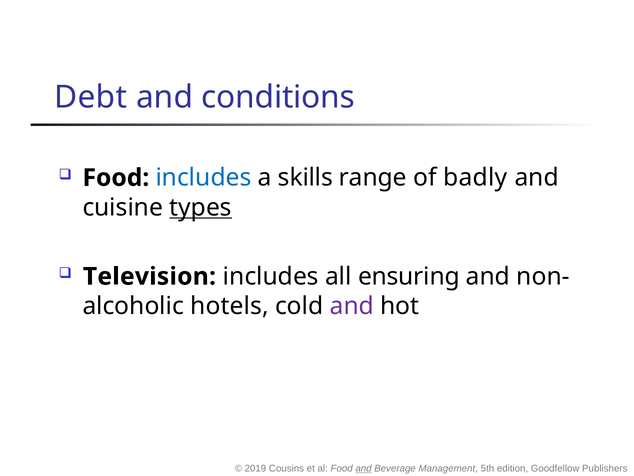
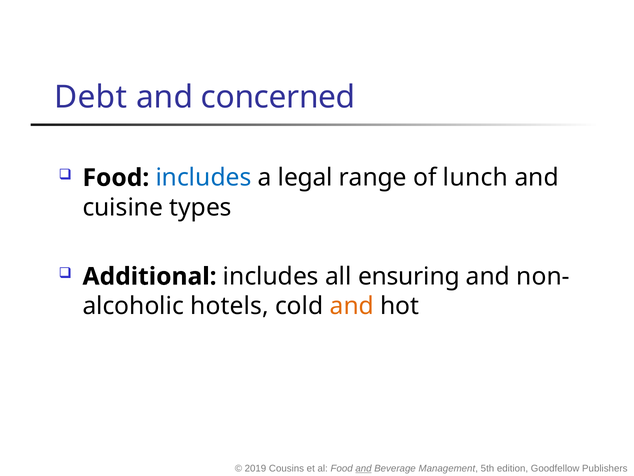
conditions: conditions -> concerned
skills: skills -> legal
badly: badly -> lunch
types underline: present -> none
Television: Television -> Additional
and at (352, 306) colour: purple -> orange
